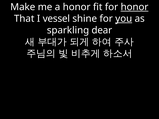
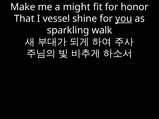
a honor: honor -> might
honor at (135, 7) underline: present -> none
dear: dear -> walk
